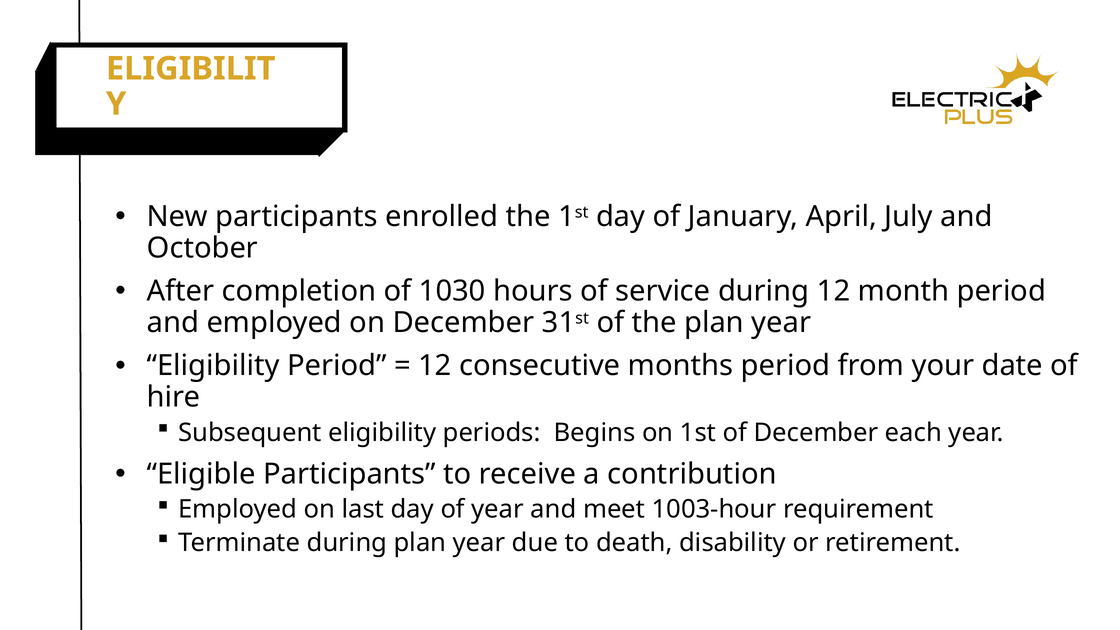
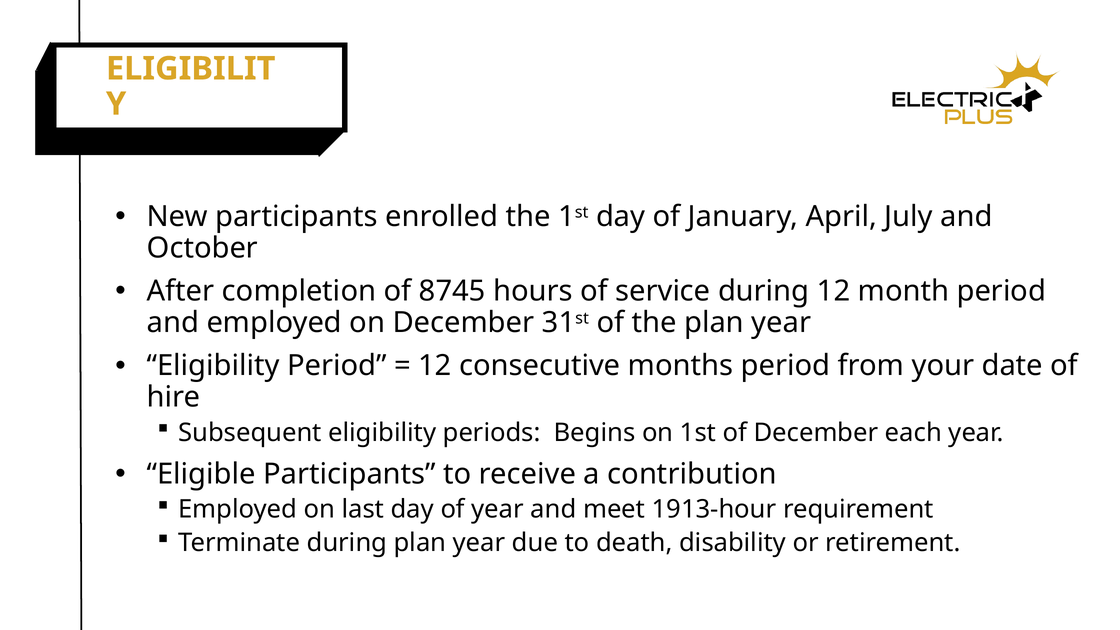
1030: 1030 -> 8745
1003-hour: 1003-hour -> 1913-hour
